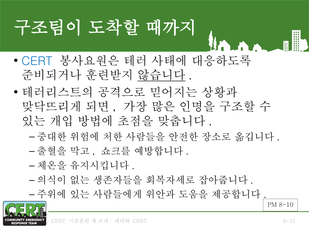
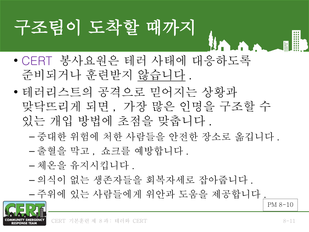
CERT at (37, 61) colour: blue -> purple
